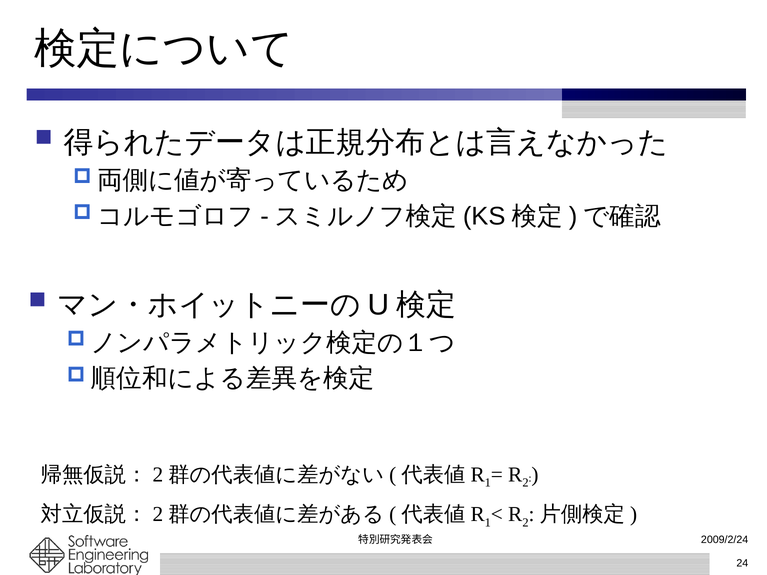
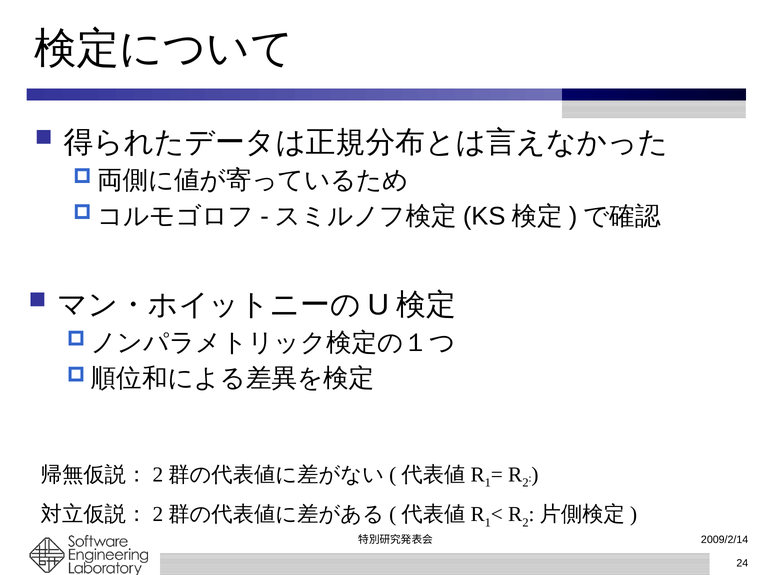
2009/2/24: 2009/2/24 -> 2009/2/14
